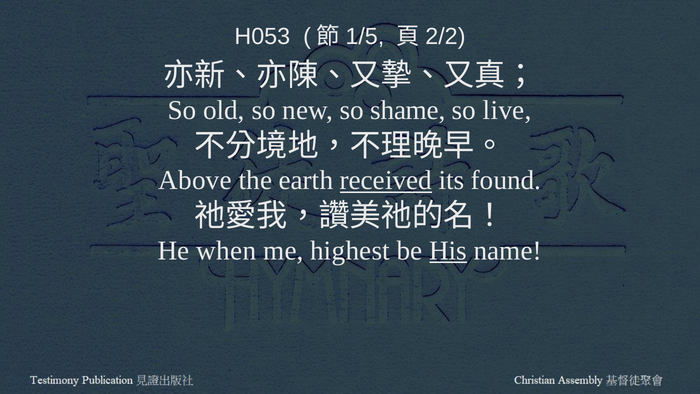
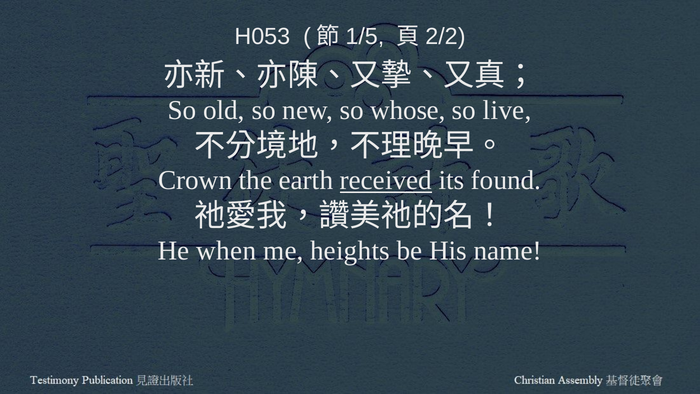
shame: shame -> whose
Above: Above -> Crown
highest: highest -> heights
His underline: present -> none
